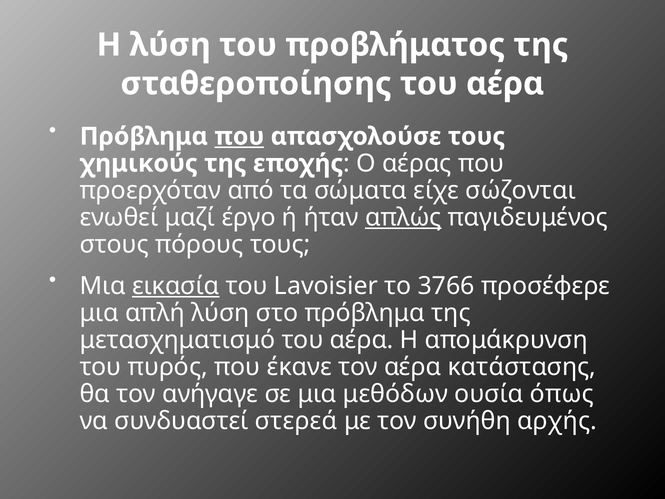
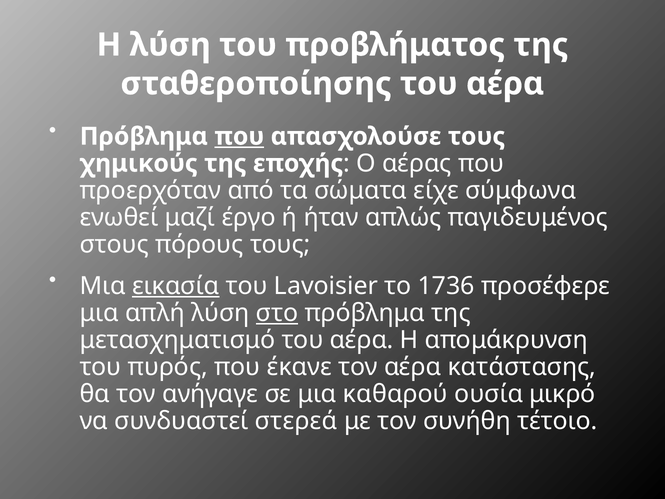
σώζονται: σώζονται -> σύμφωνα
απλώς underline: present -> none
3766: 3766 -> 1736
στο underline: none -> present
μεθόδων: μεθόδων -> καθαρού
όπως: όπως -> μικρό
αρχής: αρχής -> τέτοιο
